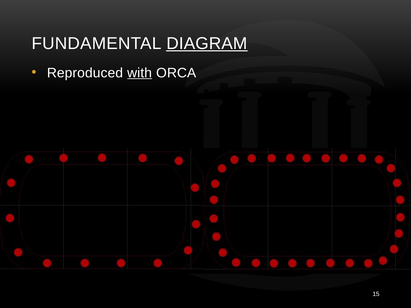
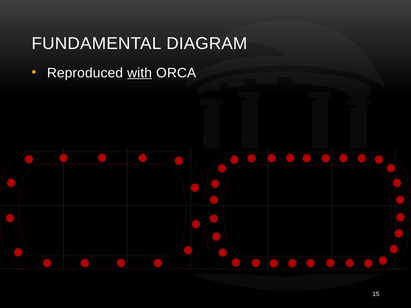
DIAGRAM underline: present -> none
